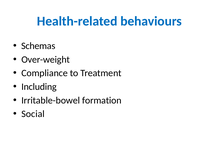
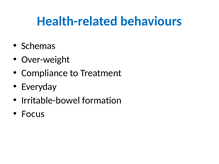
Including: Including -> Everyday
Social: Social -> Focus
